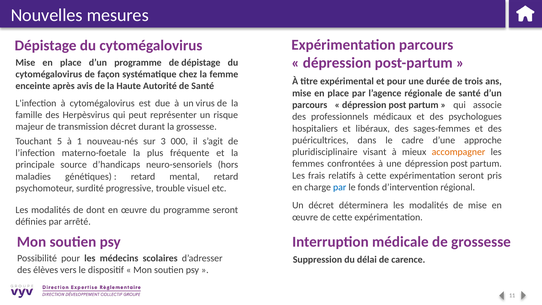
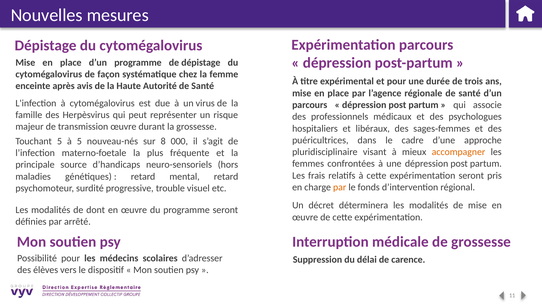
transmission décret: décret -> œuvre
à 1: 1 -> 5
3: 3 -> 8
par at (340, 187) colour: blue -> orange
